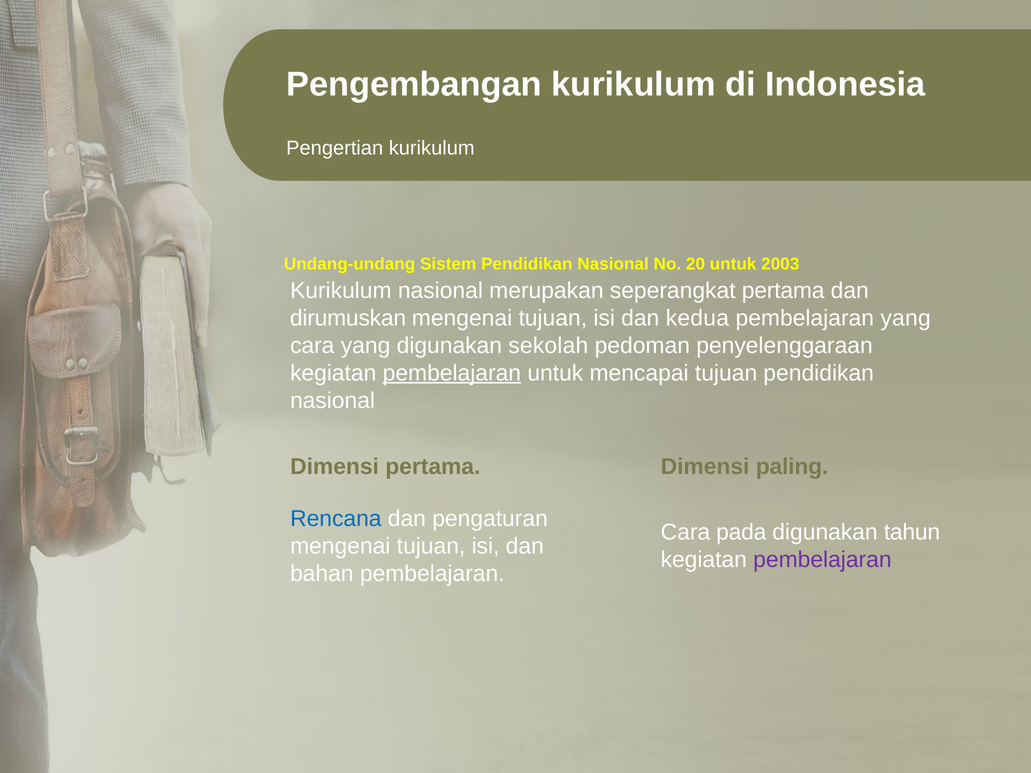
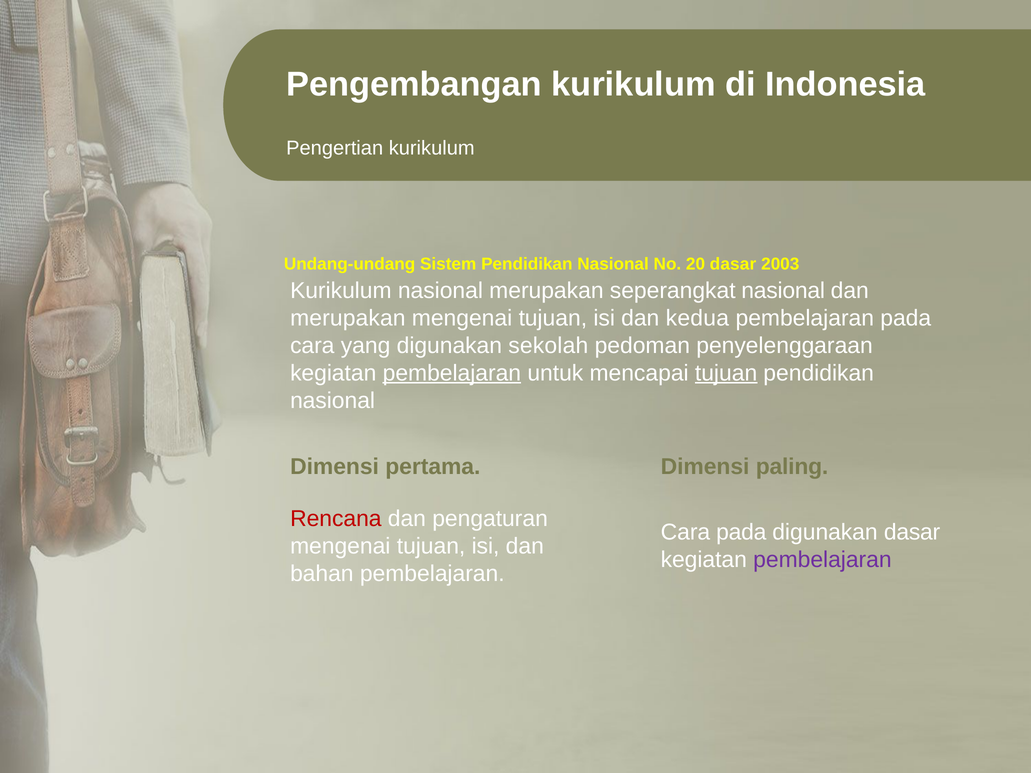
20 untuk: untuk -> dasar
seperangkat pertama: pertama -> nasional
dirumuskan at (348, 318): dirumuskan -> merupakan
pembelajaran yang: yang -> pada
tujuan at (726, 373) underline: none -> present
Rencana colour: blue -> red
digunakan tahun: tahun -> dasar
